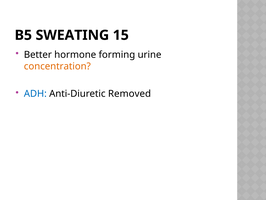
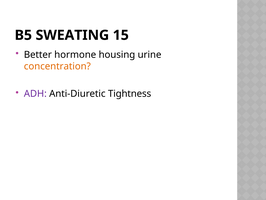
forming: forming -> housing
ADH colour: blue -> purple
Removed: Removed -> Tightness
